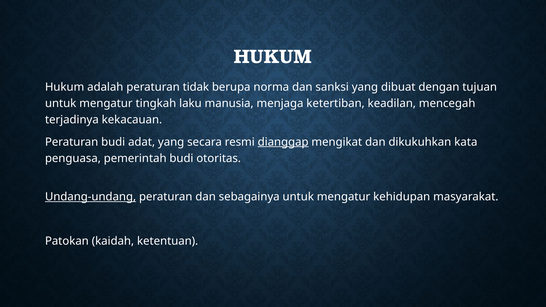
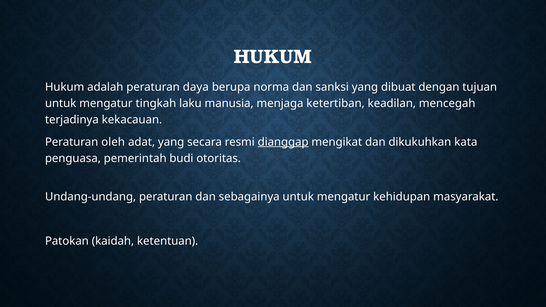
tidak: tidak -> daya
Peraturan budi: budi -> oleh
Undang-undang underline: present -> none
